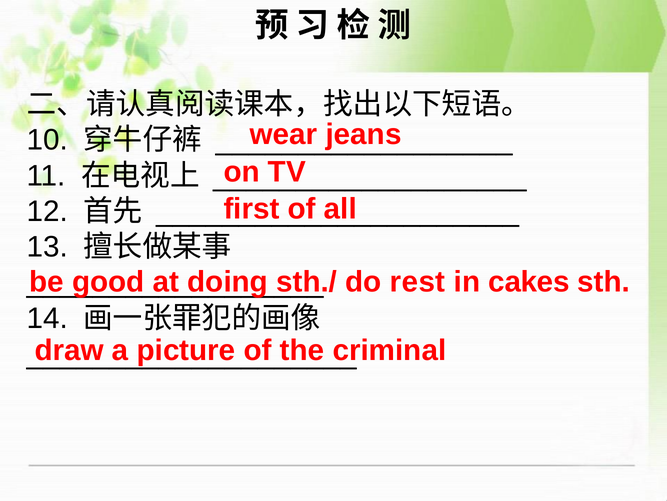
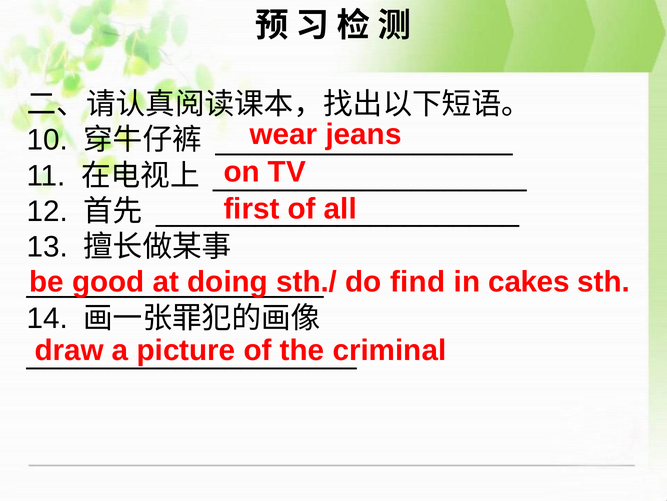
rest: rest -> find
